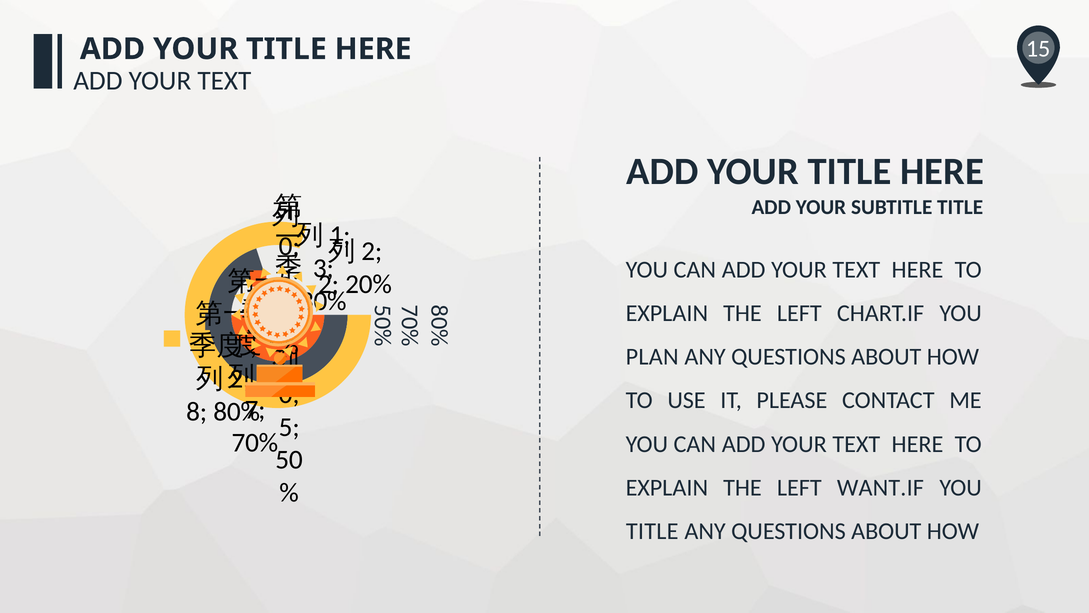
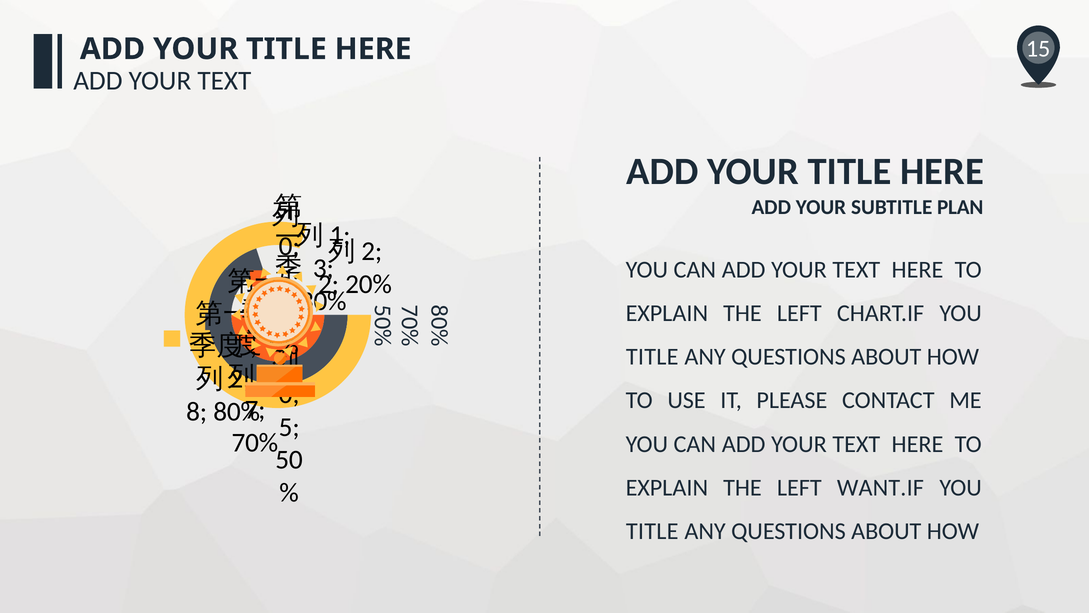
SUBTITLE TITLE: TITLE -> PLAN
PLAN at (652, 357): PLAN -> TITLE
